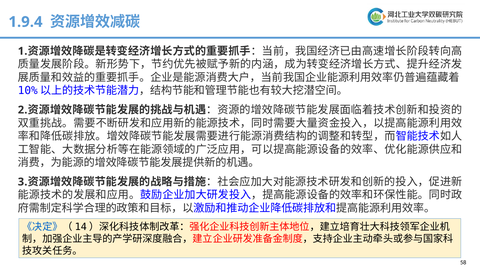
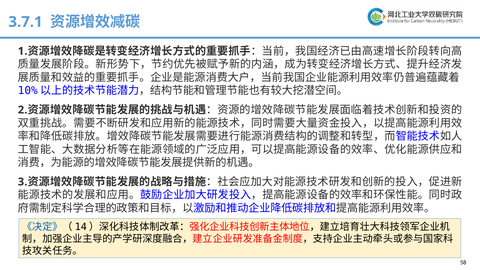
1.9.4: 1.9.4 -> 3.7.1
